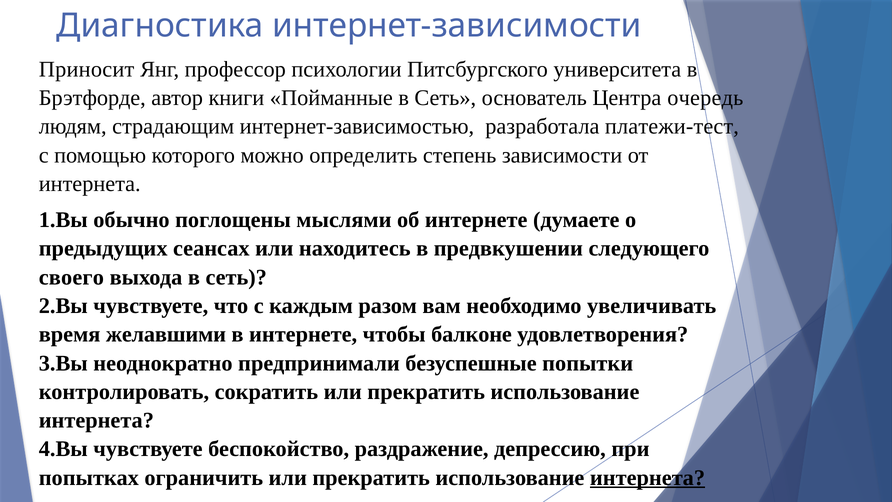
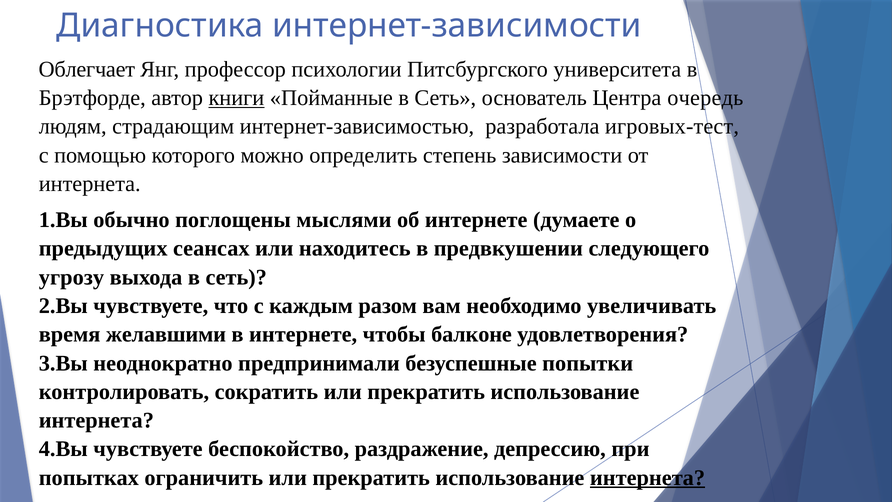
Приносит: Приносит -> Облегчает
книги underline: none -> present
платежи-тест: платежи-тест -> игровых-тест
своего: своего -> угрозу
